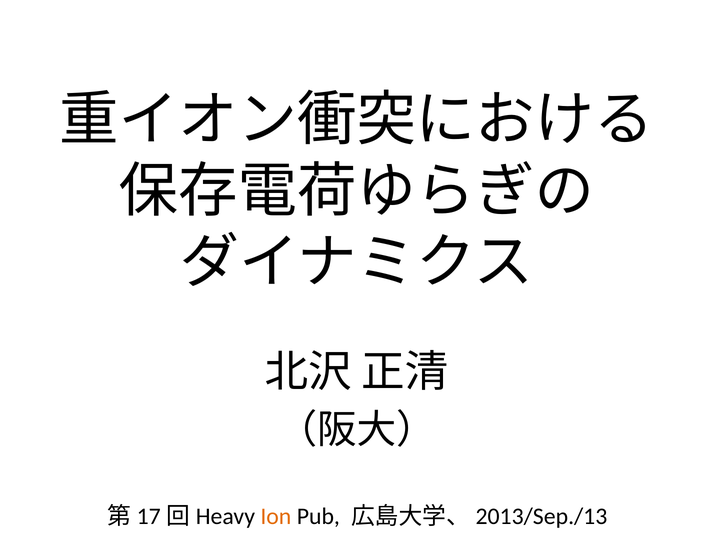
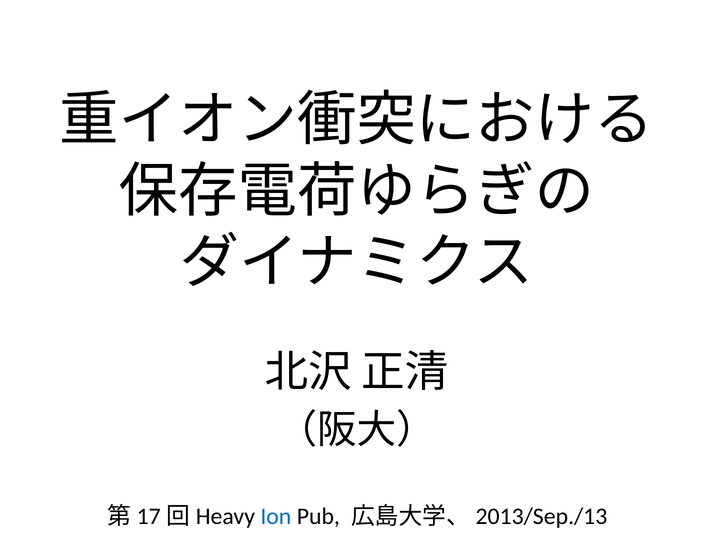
Ion colour: orange -> blue
